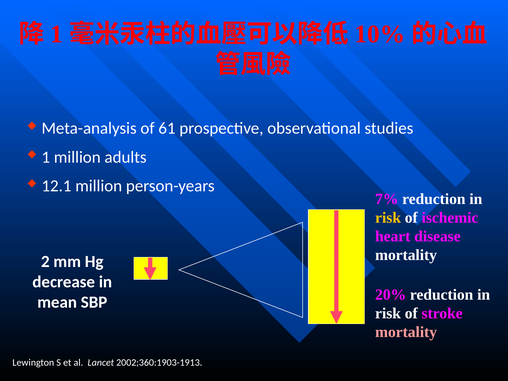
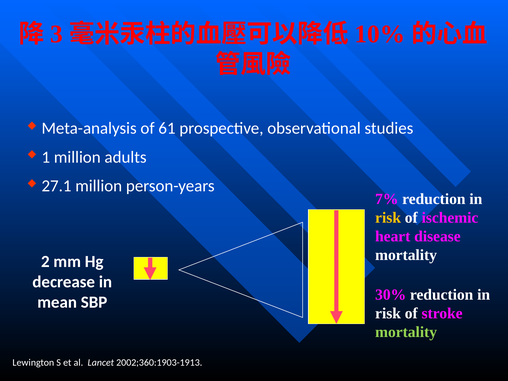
1 at (57, 34): 1 -> 3
12.1: 12.1 -> 27.1
20%: 20% -> 30%
mortality at (406, 332) colour: pink -> light green
